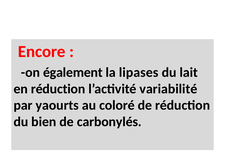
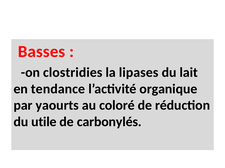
Encore: Encore -> Basses
également: également -> clostridies
en réduction: réduction -> tendance
variabilité: variabilité -> organique
bien: bien -> utile
